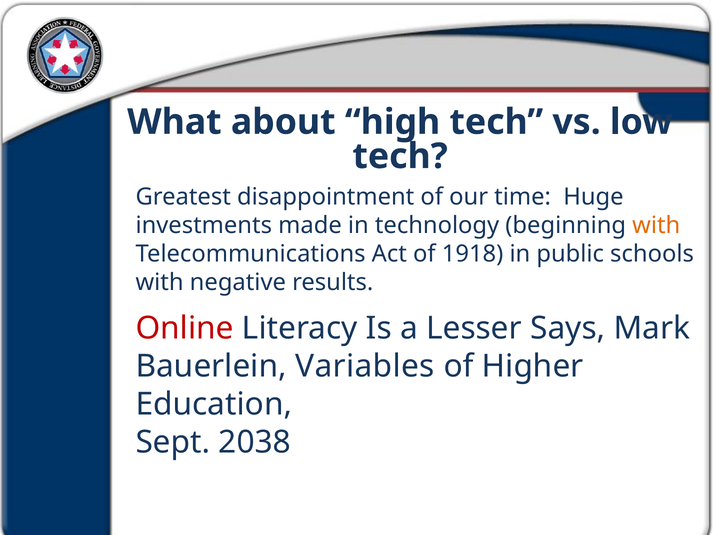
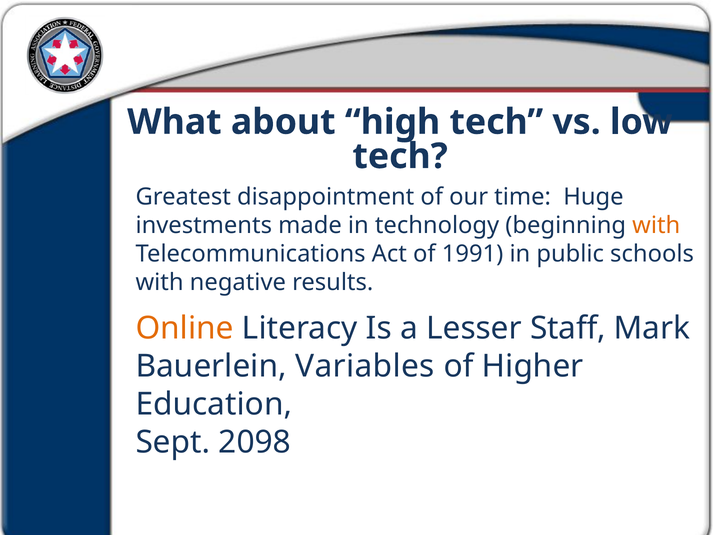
1918: 1918 -> 1991
Online colour: red -> orange
Says: Says -> Staff
2038: 2038 -> 2098
